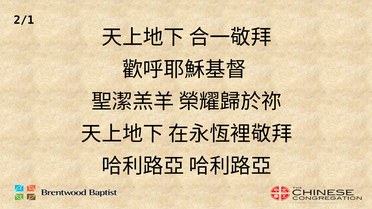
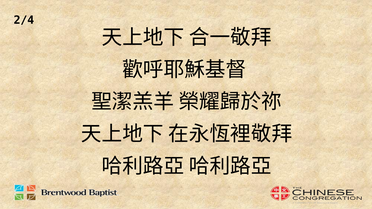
2/1: 2/1 -> 2/4
